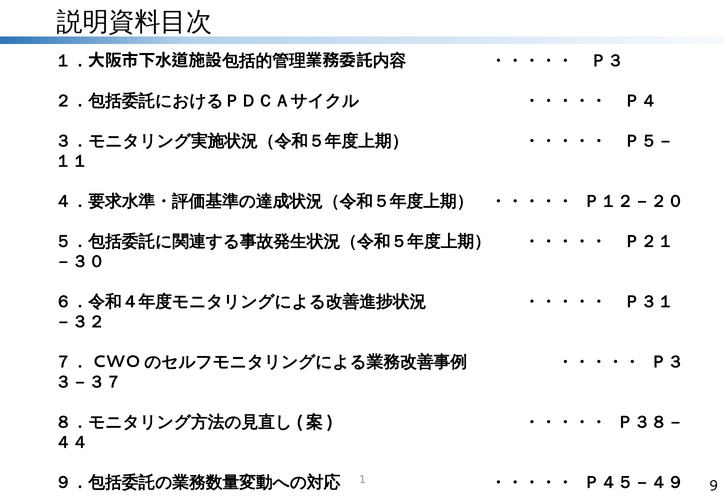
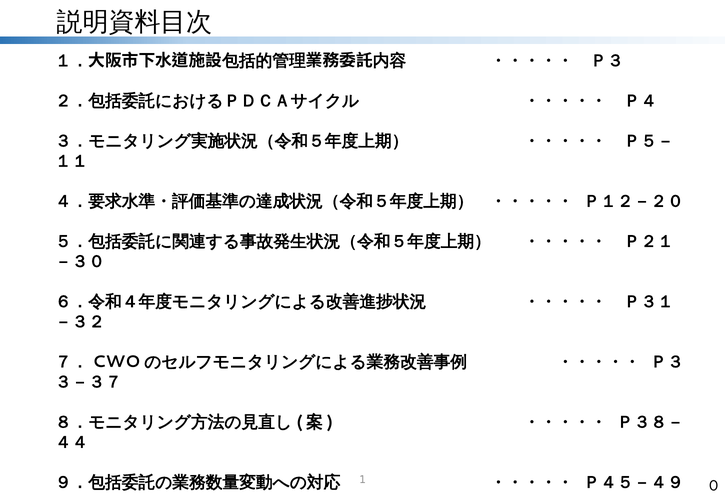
9: 9 -> 0
